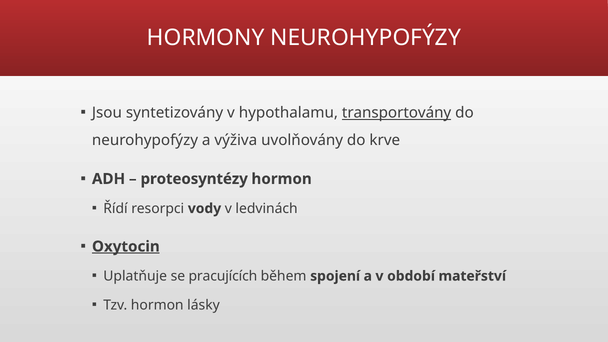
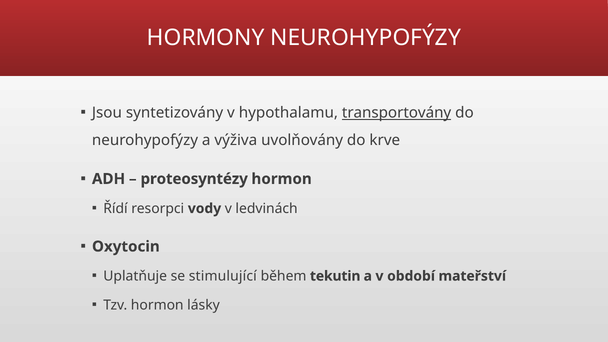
Oxytocin underline: present -> none
pracujících: pracujících -> stimulující
spojení: spojení -> tekutin
